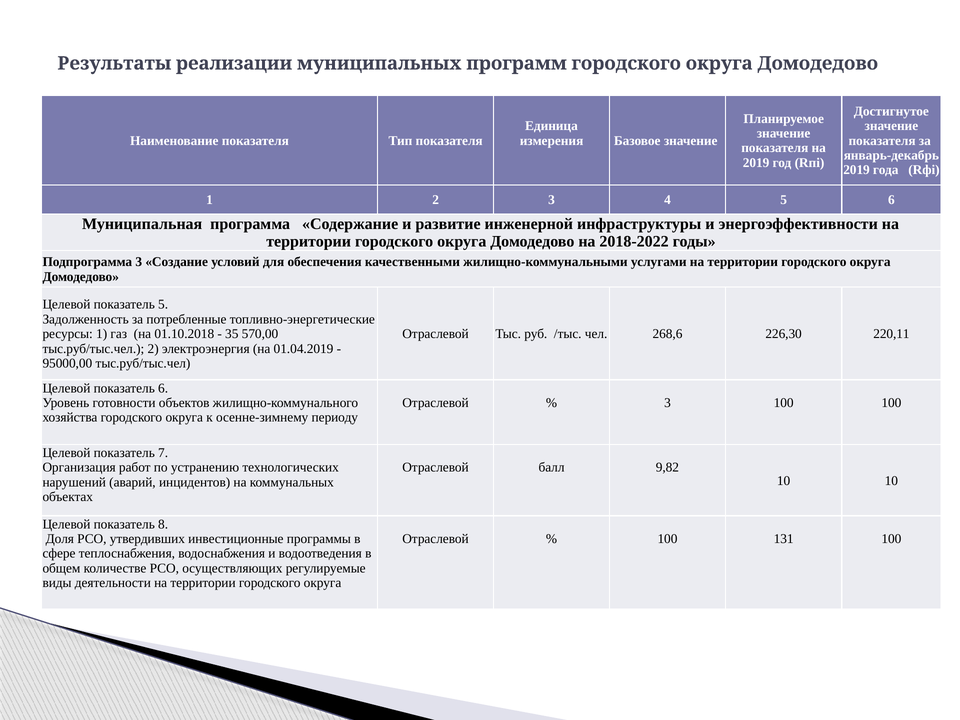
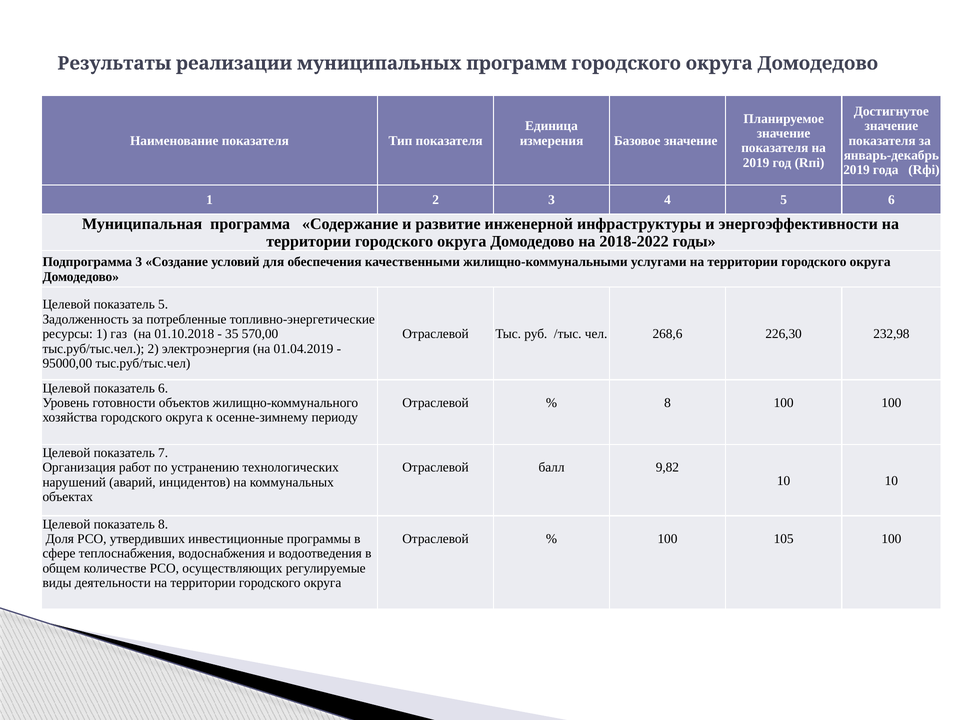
220,11: 220,11 -> 232,98
3 at (667, 403): 3 -> 8
131: 131 -> 105
